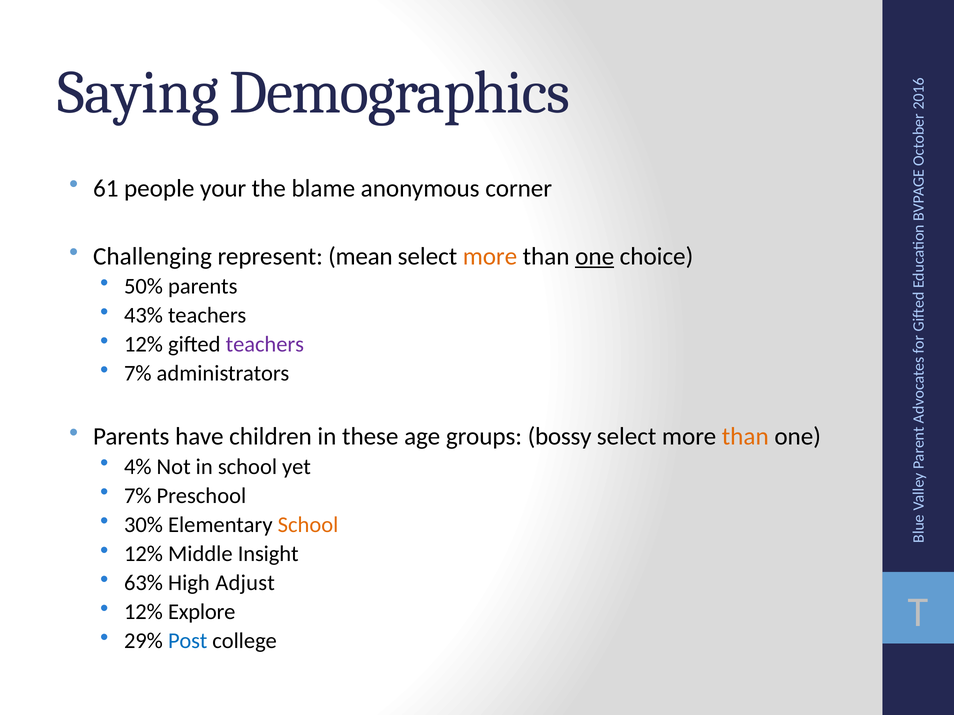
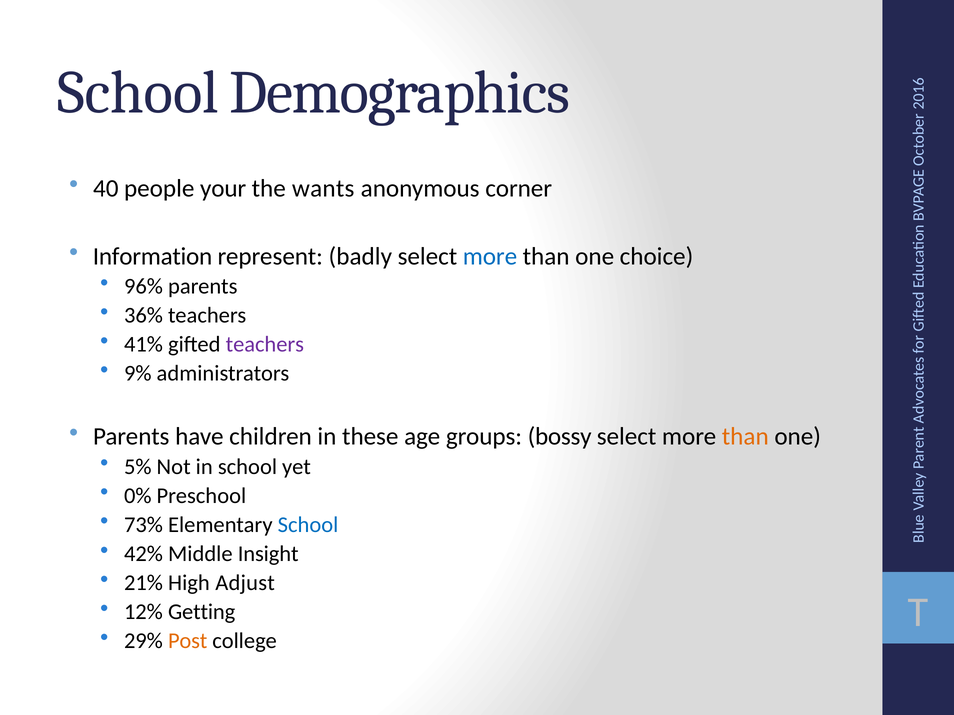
Saying at (138, 93): Saying -> School
61: 61 -> 40
blame: blame -> wants
Challenging: Challenging -> Information
mean: mean -> badly
more at (490, 256) colour: orange -> blue
one at (595, 256) underline: present -> none
50%: 50% -> 96%
43%: 43% -> 36%
12% at (143, 345): 12% -> 41%
7% at (138, 374): 7% -> 9%
4%: 4% -> 5%
7% at (138, 496): 7% -> 0%
30%: 30% -> 73%
School at (308, 525) colour: orange -> blue
12% at (143, 554): 12% -> 42%
63%: 63% -> 21%
Explore: Explore -> Getting
Post colour: blue -> orange
